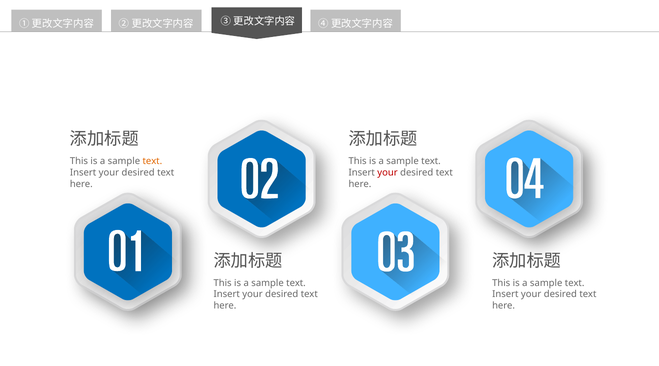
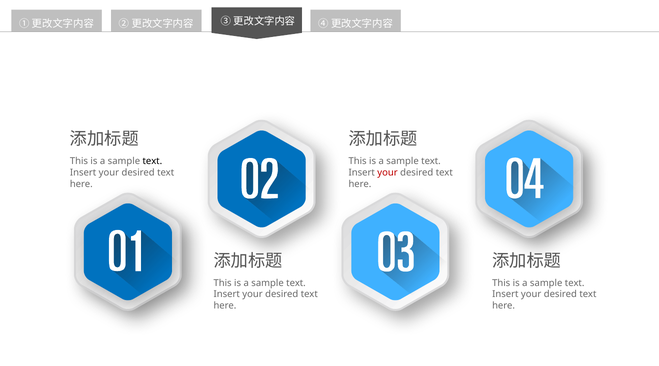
text at (152, 161) colour: orange -> black
